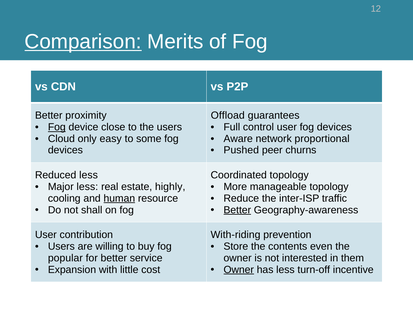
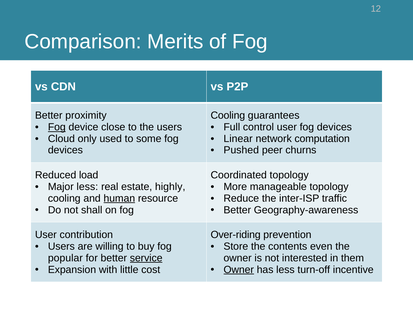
Comparison underline: present -> none
Offload at (228, 115): Offload -> Cooling
easy: easy -> used
Aware: Aware -> Linear
proportional: proportional -> computation
Reduced less: less -> load
Better at (237, 210) underline: present -> none
With-riding: With-riding -> Over-riding
service underline: none -> present
